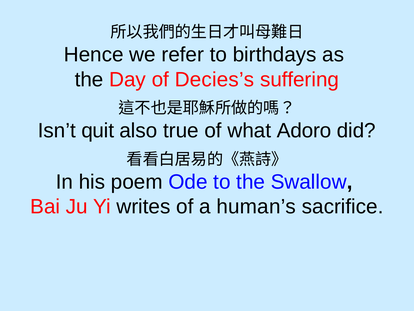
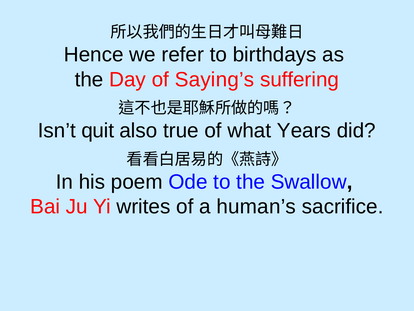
Decies’s: Decies’s -> Saying’s
Adoro: Adoro -> Years
